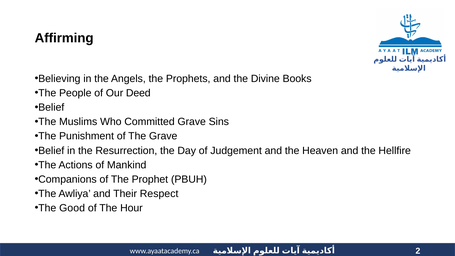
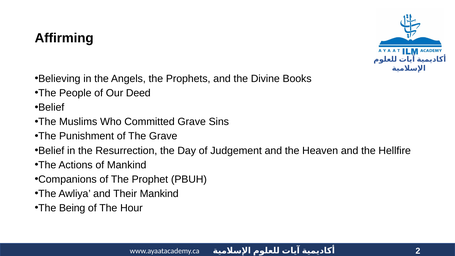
Their Respect: Respect -> Mankind
Good: Good -> Being
